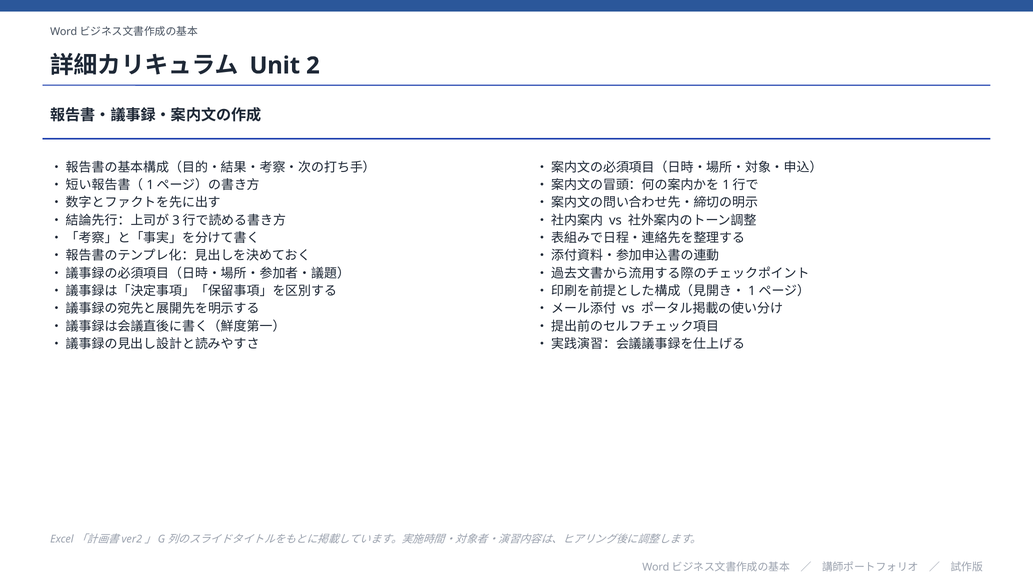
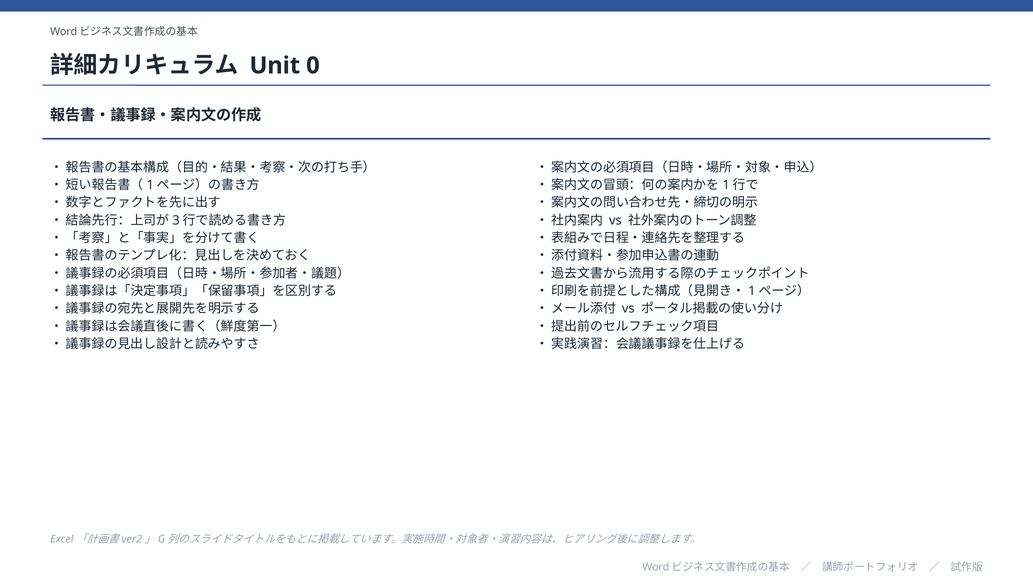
2: 2 -> 0
